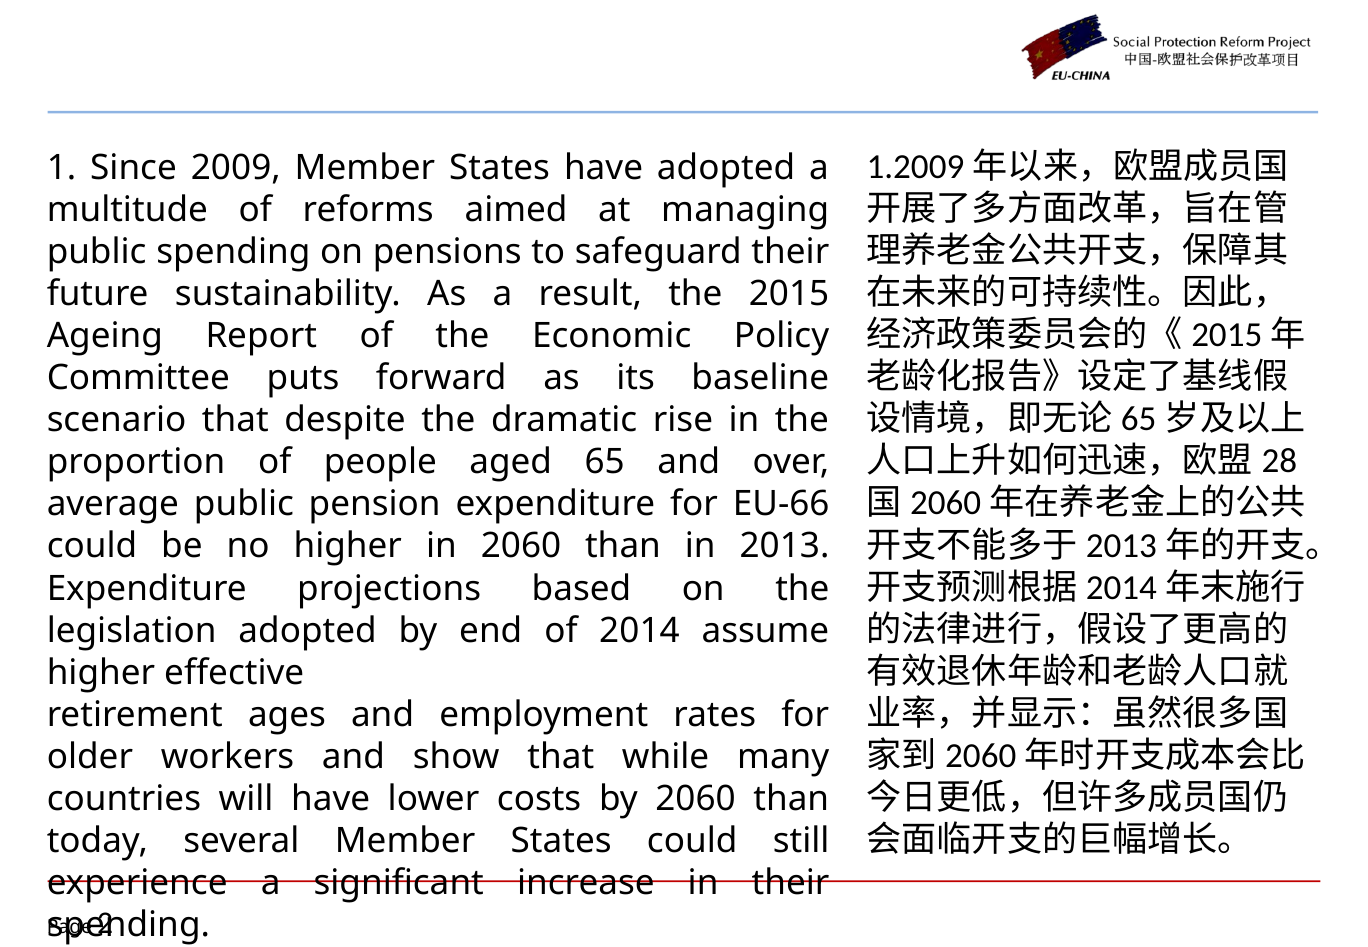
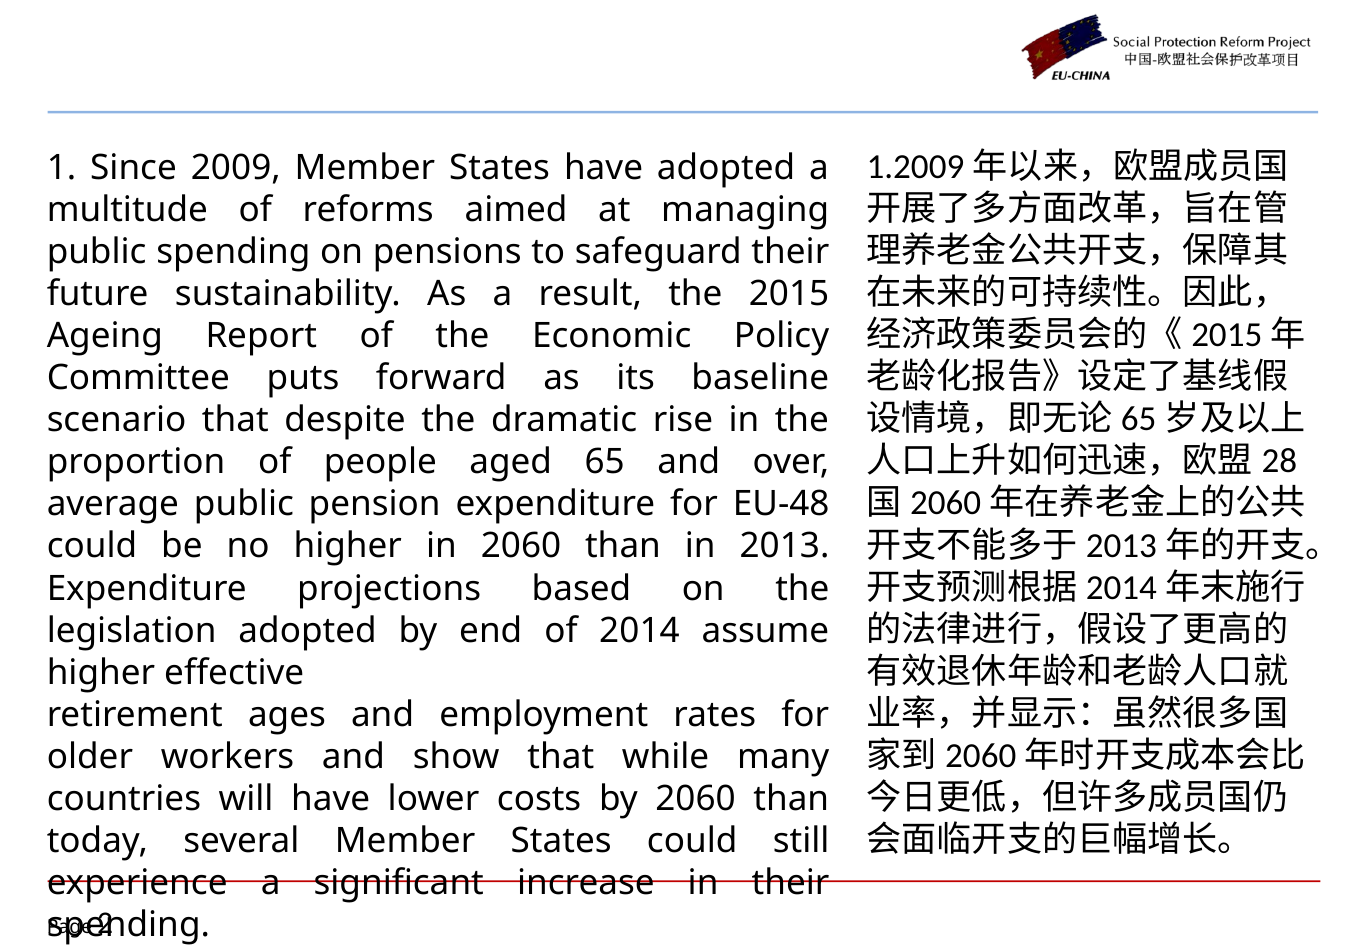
EU-66: EU-66 -> EU-48
